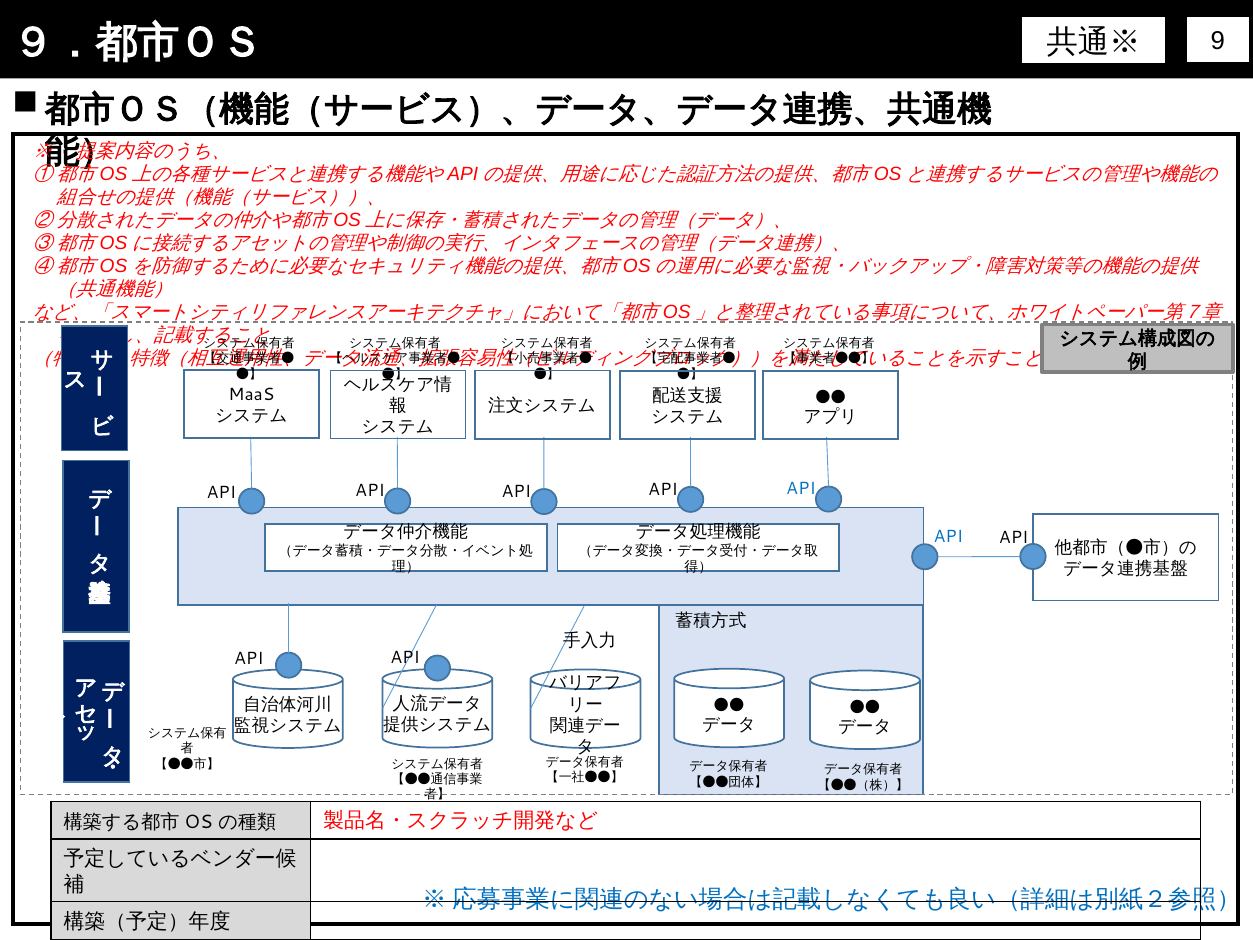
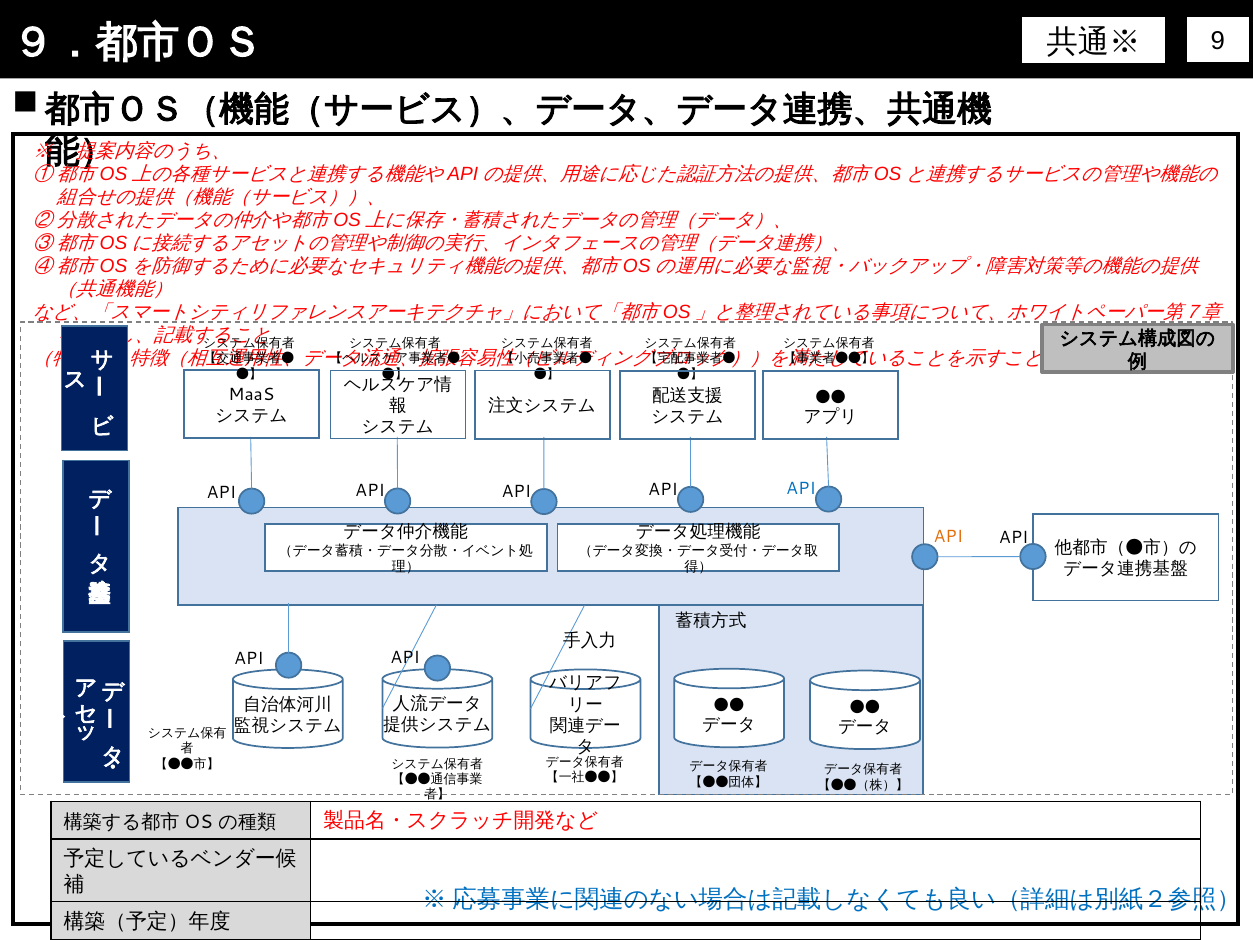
API at (948, 537) colour: blue -> orange
